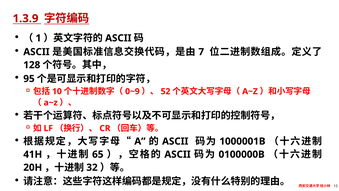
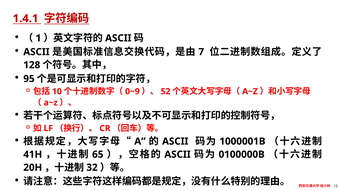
1.3.9: 1.3.9 -> 1.4.1
